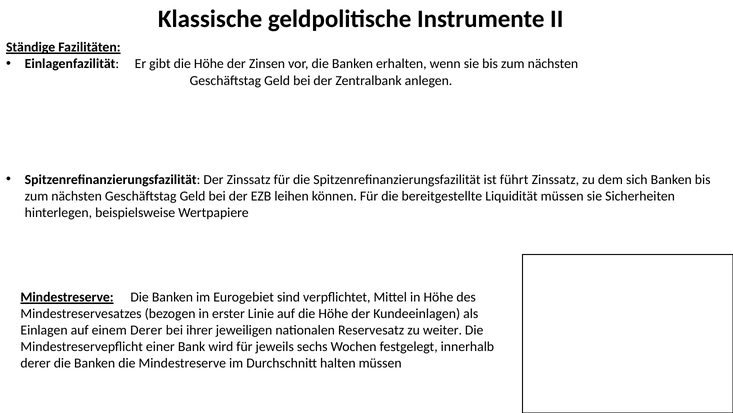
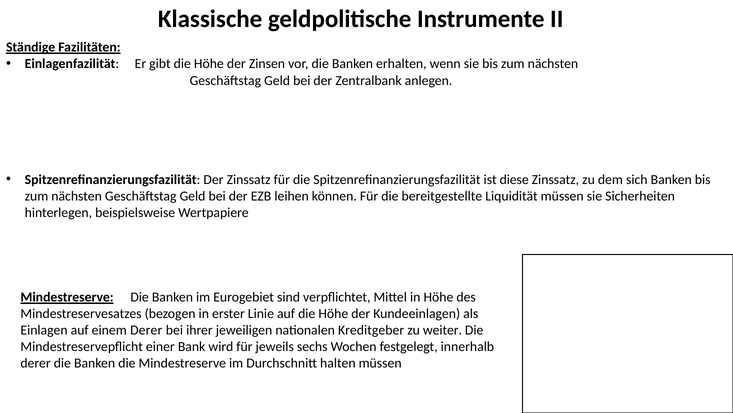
führt: führt -> diese
Reservesatz: Reservesatz -> Kreditgeber
